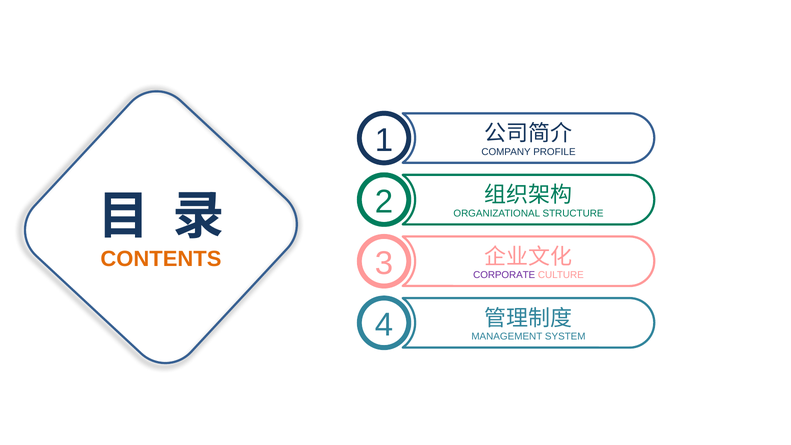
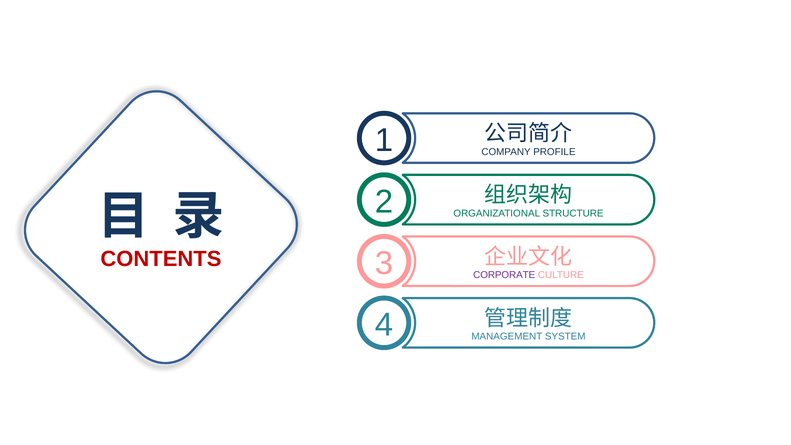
CONTENTS colour: orange -> red
